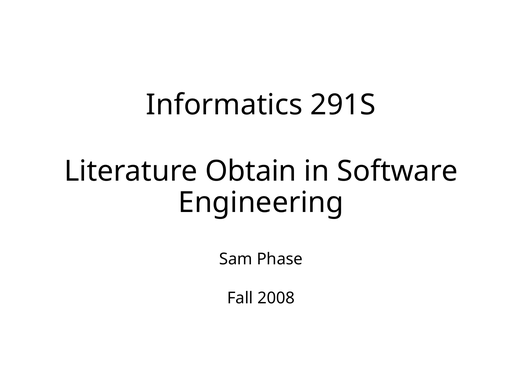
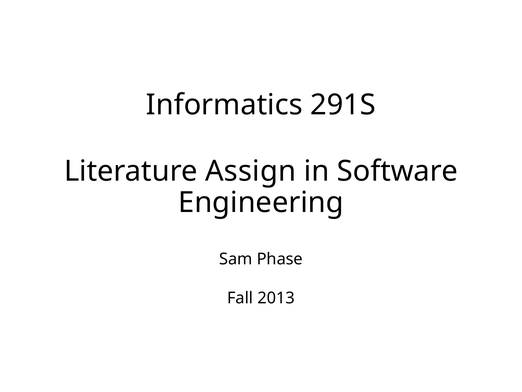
Obtain: Obtain -> Assign
2008: 2008 -> 2013
